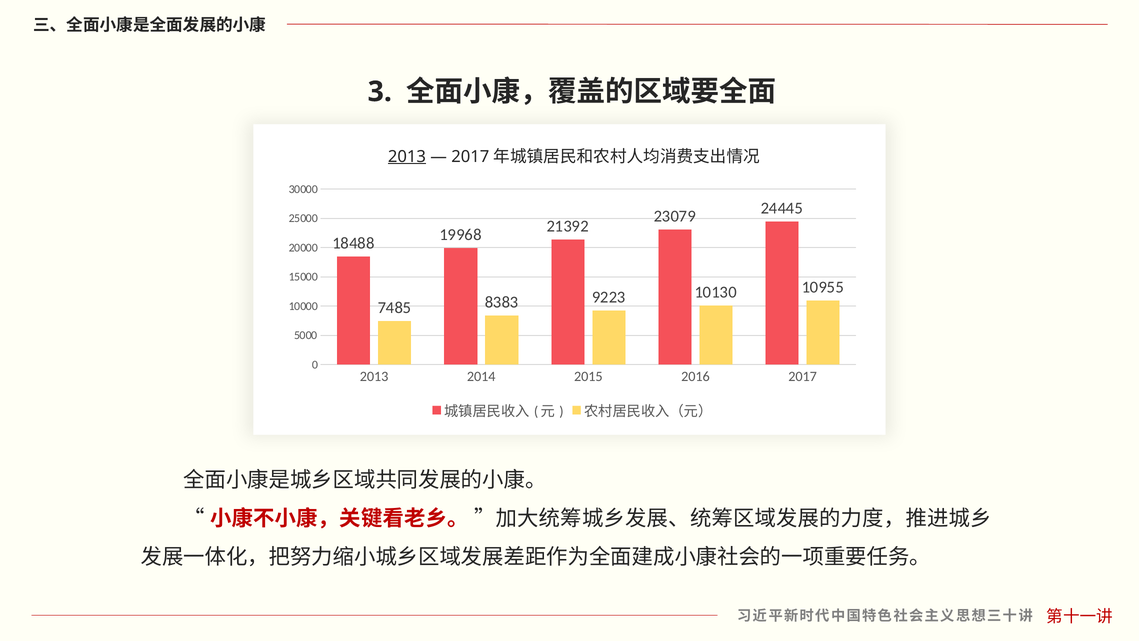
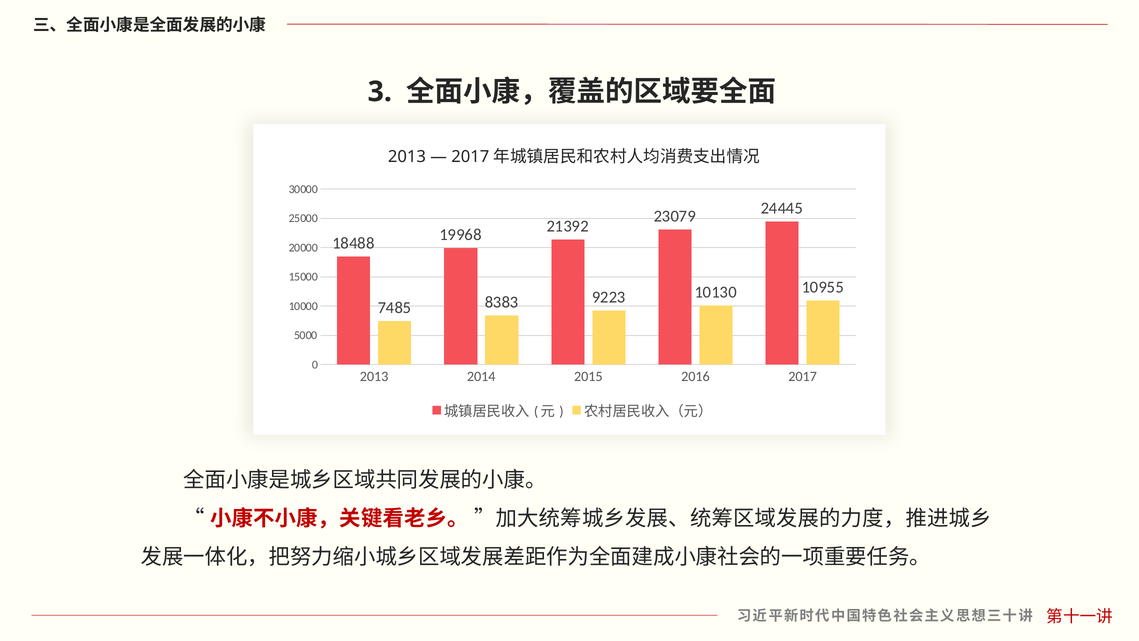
2013 at (407, 156) underline: present -> none
